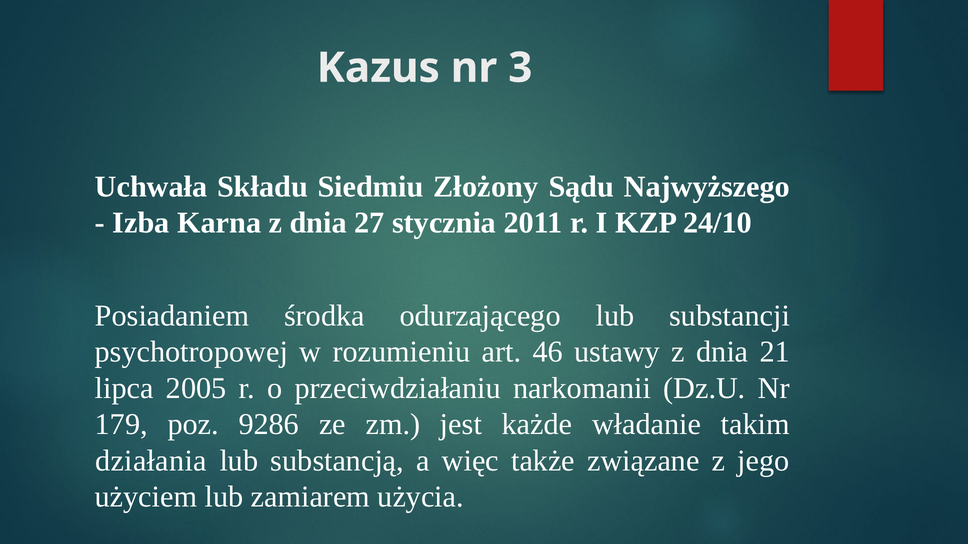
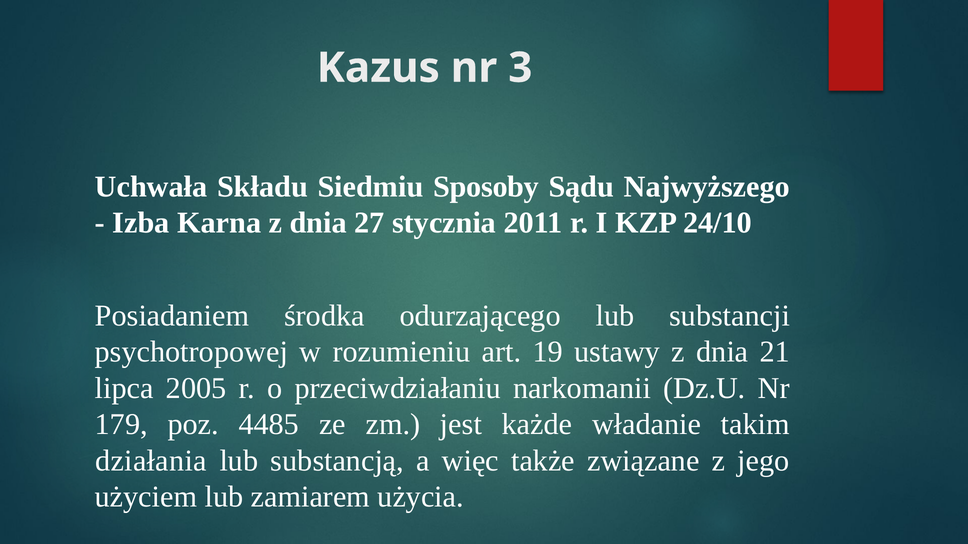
Złożony: Złożony -> Sposoby
46: 46 -> 19
9286: 9286 -> 4485
